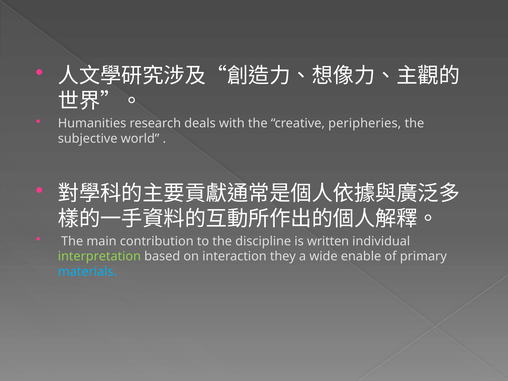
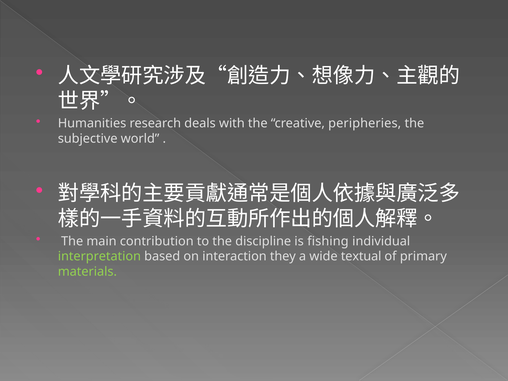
written: written -> fishing
enable: enable -> textual
materials colour: light blue -> light green
